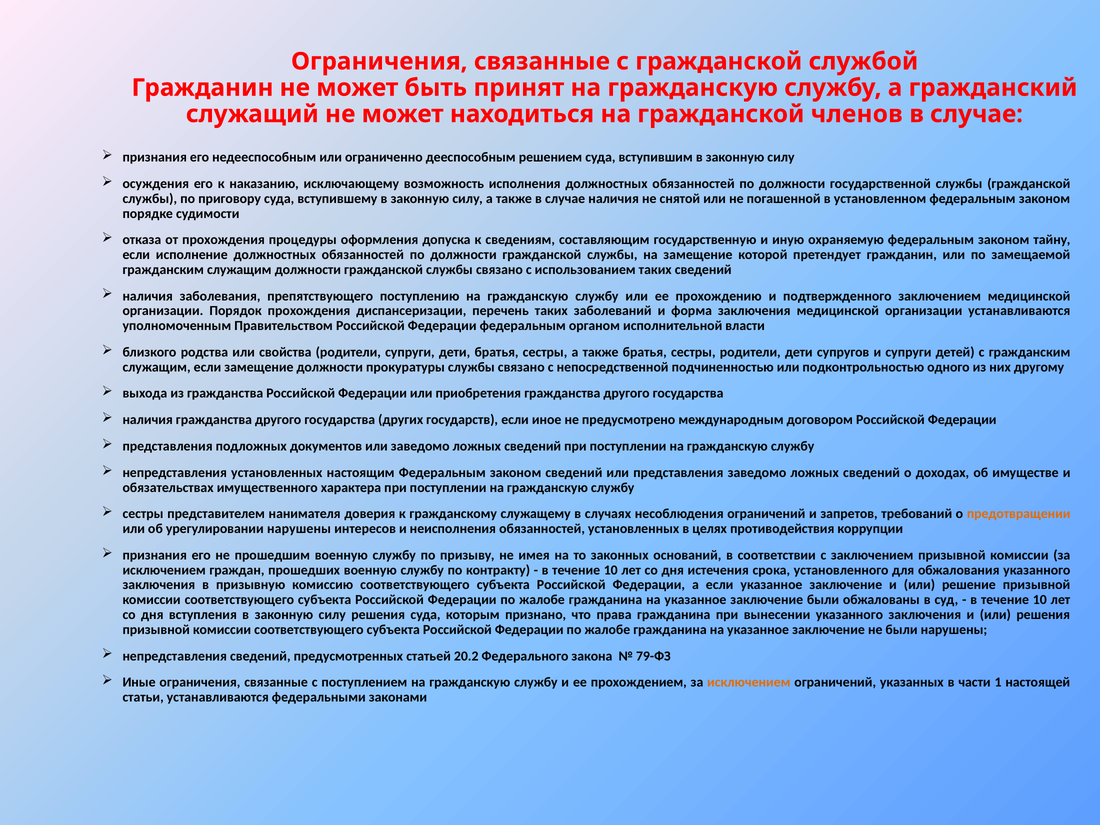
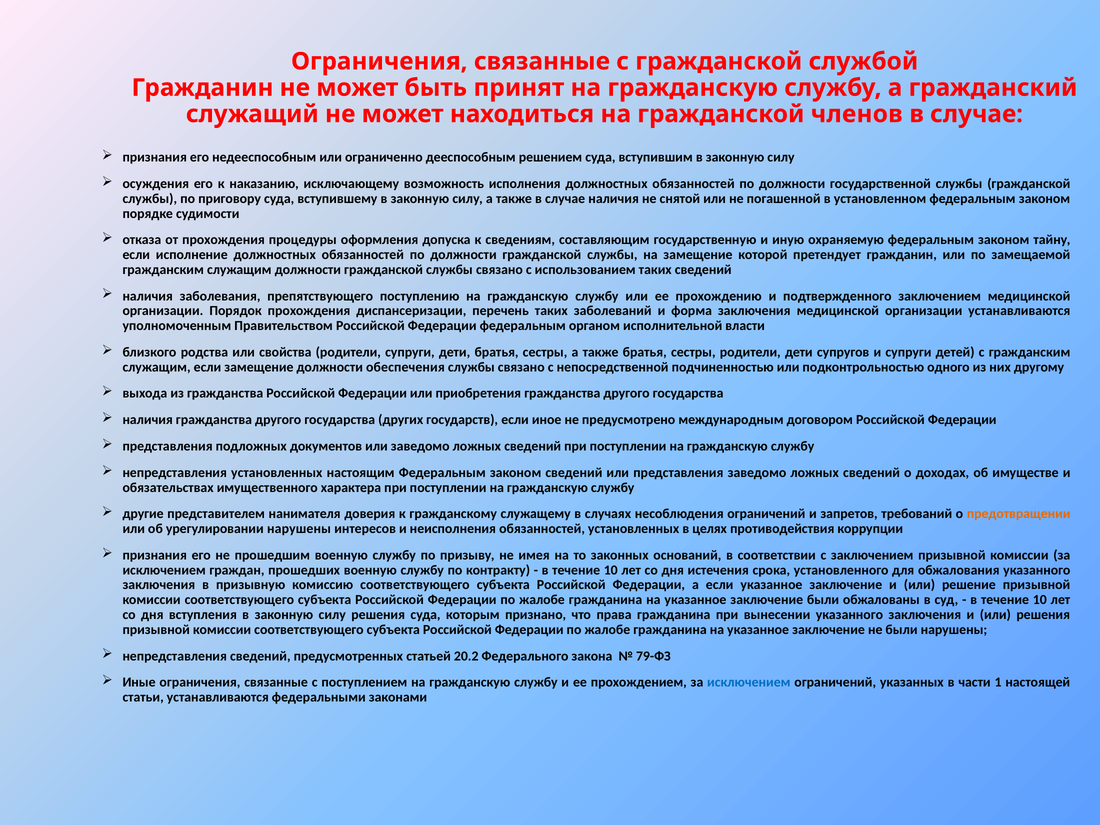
прокуратуры: прокуратуры -> обеспечения
сестры at (143, 514): сестры -> другие
исключением at (749, 682) colour: orange -> blue
